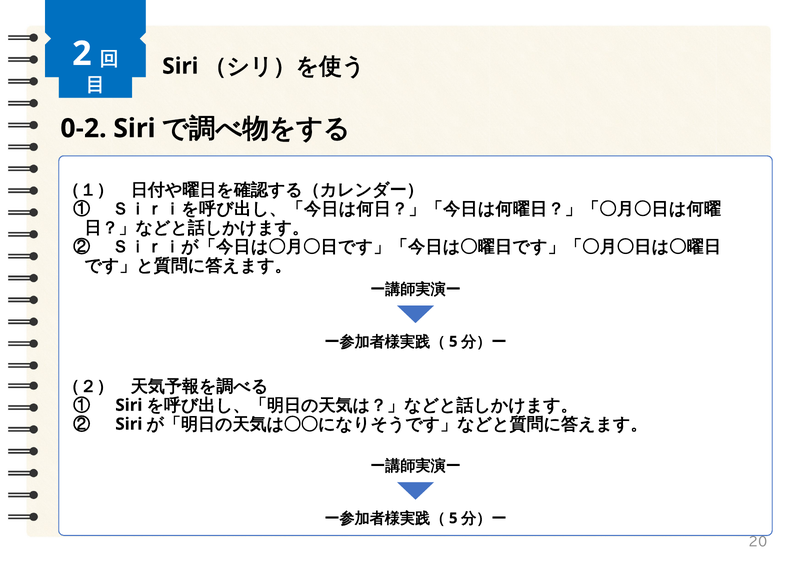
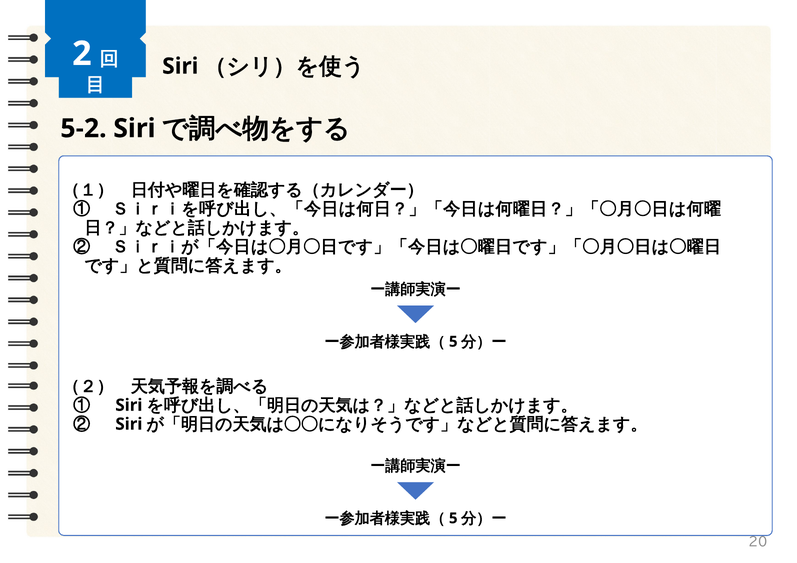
0-2: 0-2 -> 5-2
